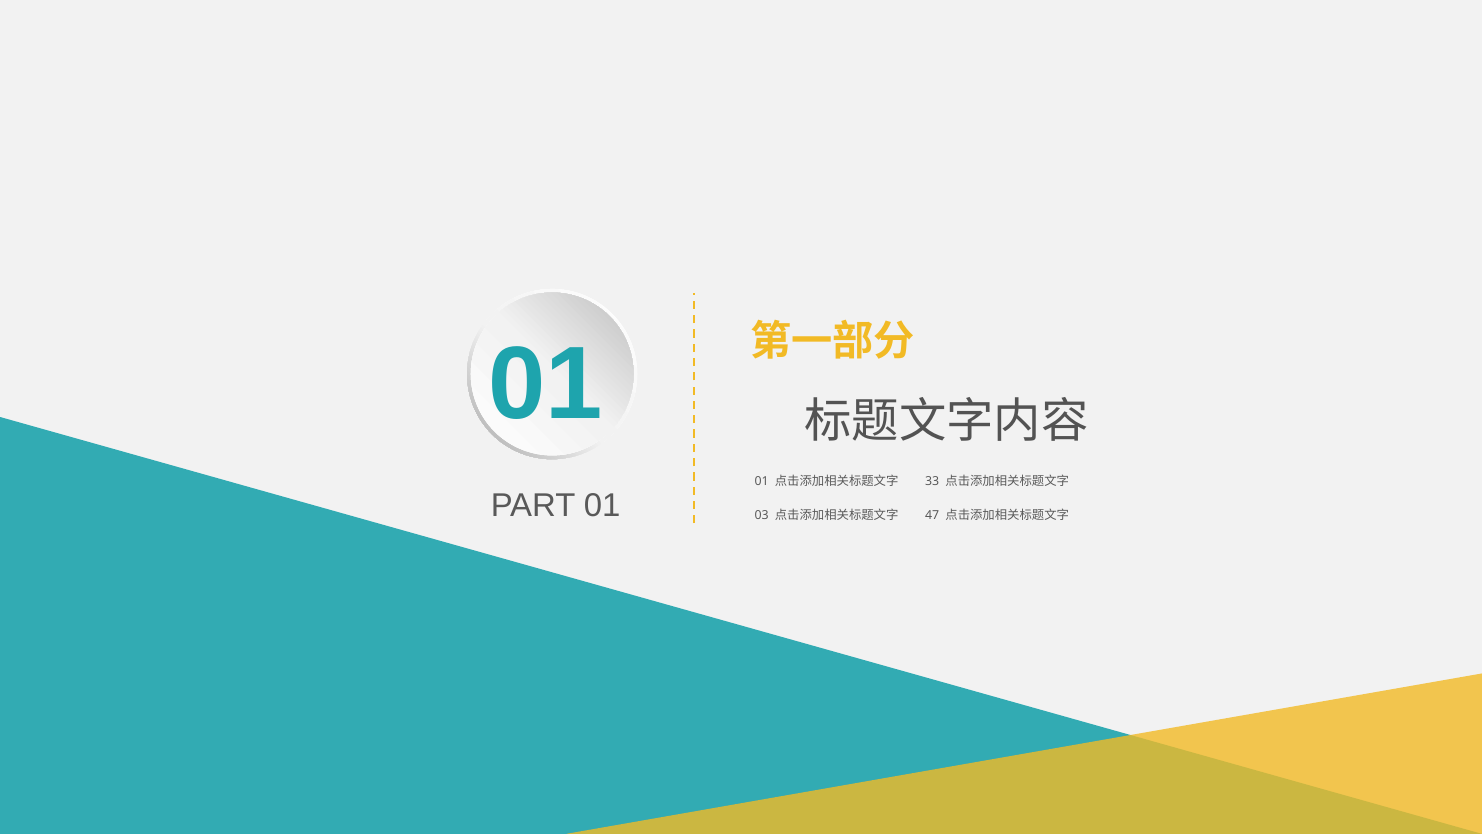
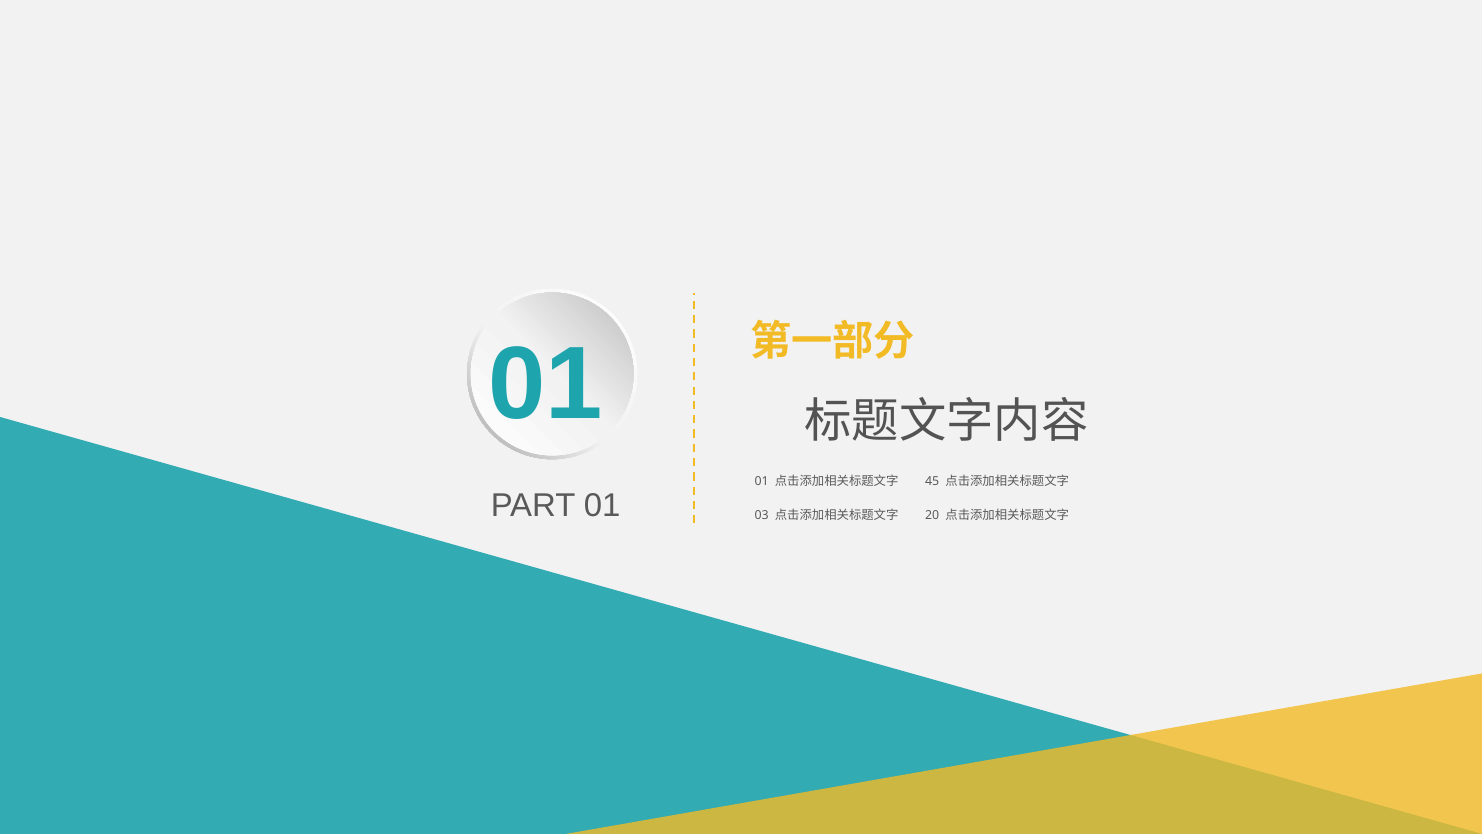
33: 33 -> 45
47: 47 -> 20
